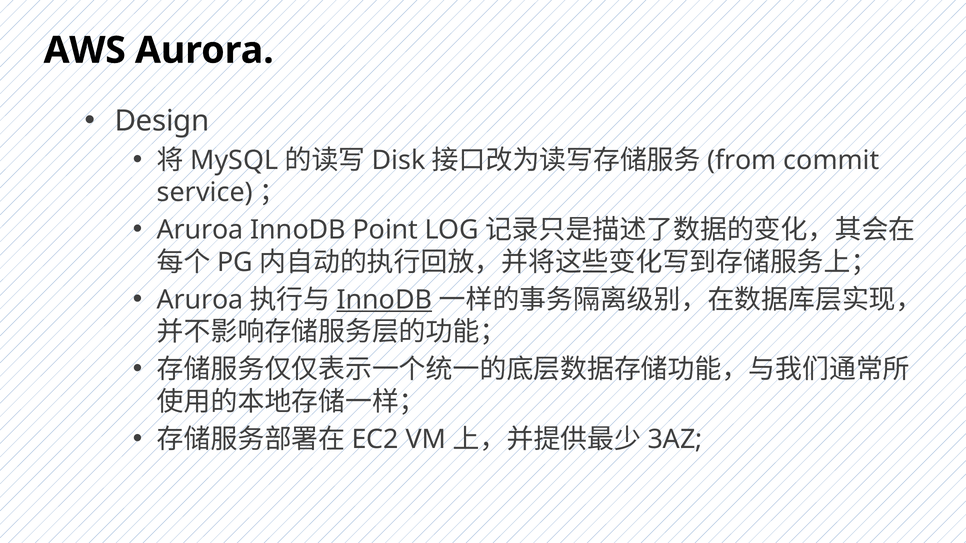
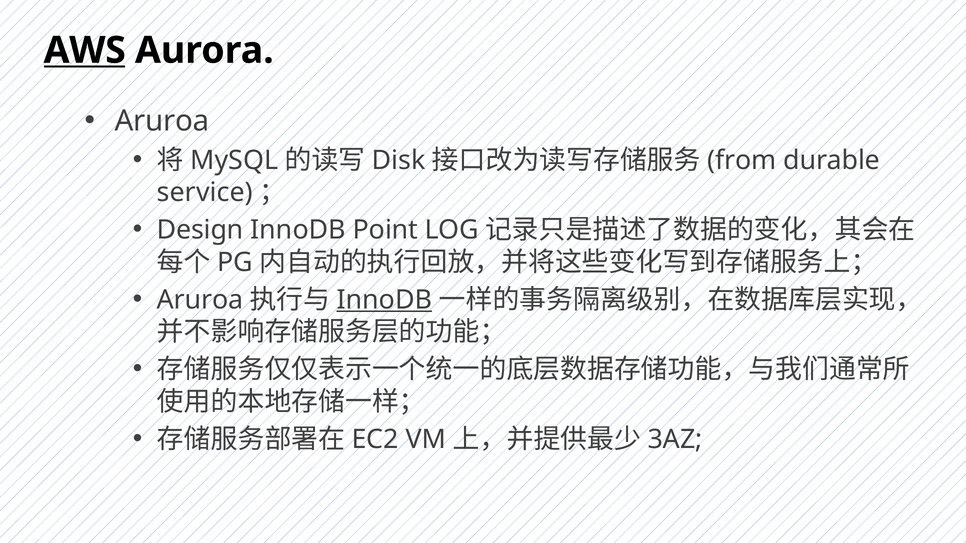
AWS underline: none -> present
Design at (162, 121): Design -> Aruroa
commit: commit -> durable
Aruroa at (200, 230): Aruroa -> Design
